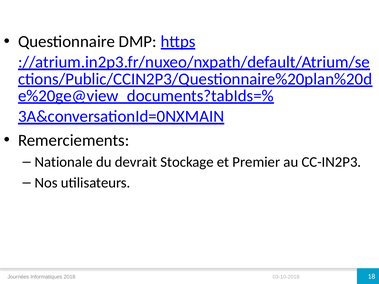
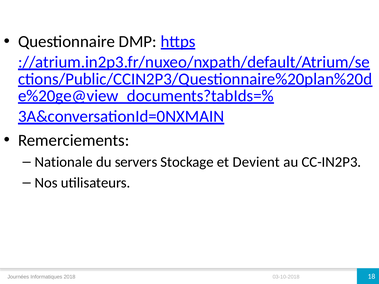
devrait: devrait -> servers
Premier: Premier -> Devient
